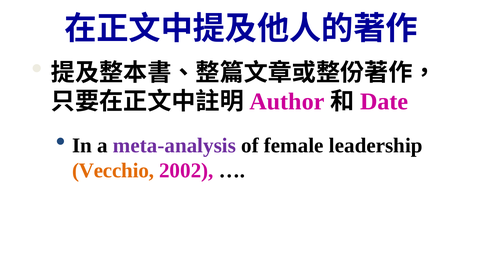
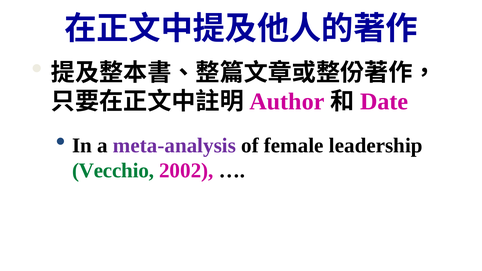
Vecchio colour: orange -> green
